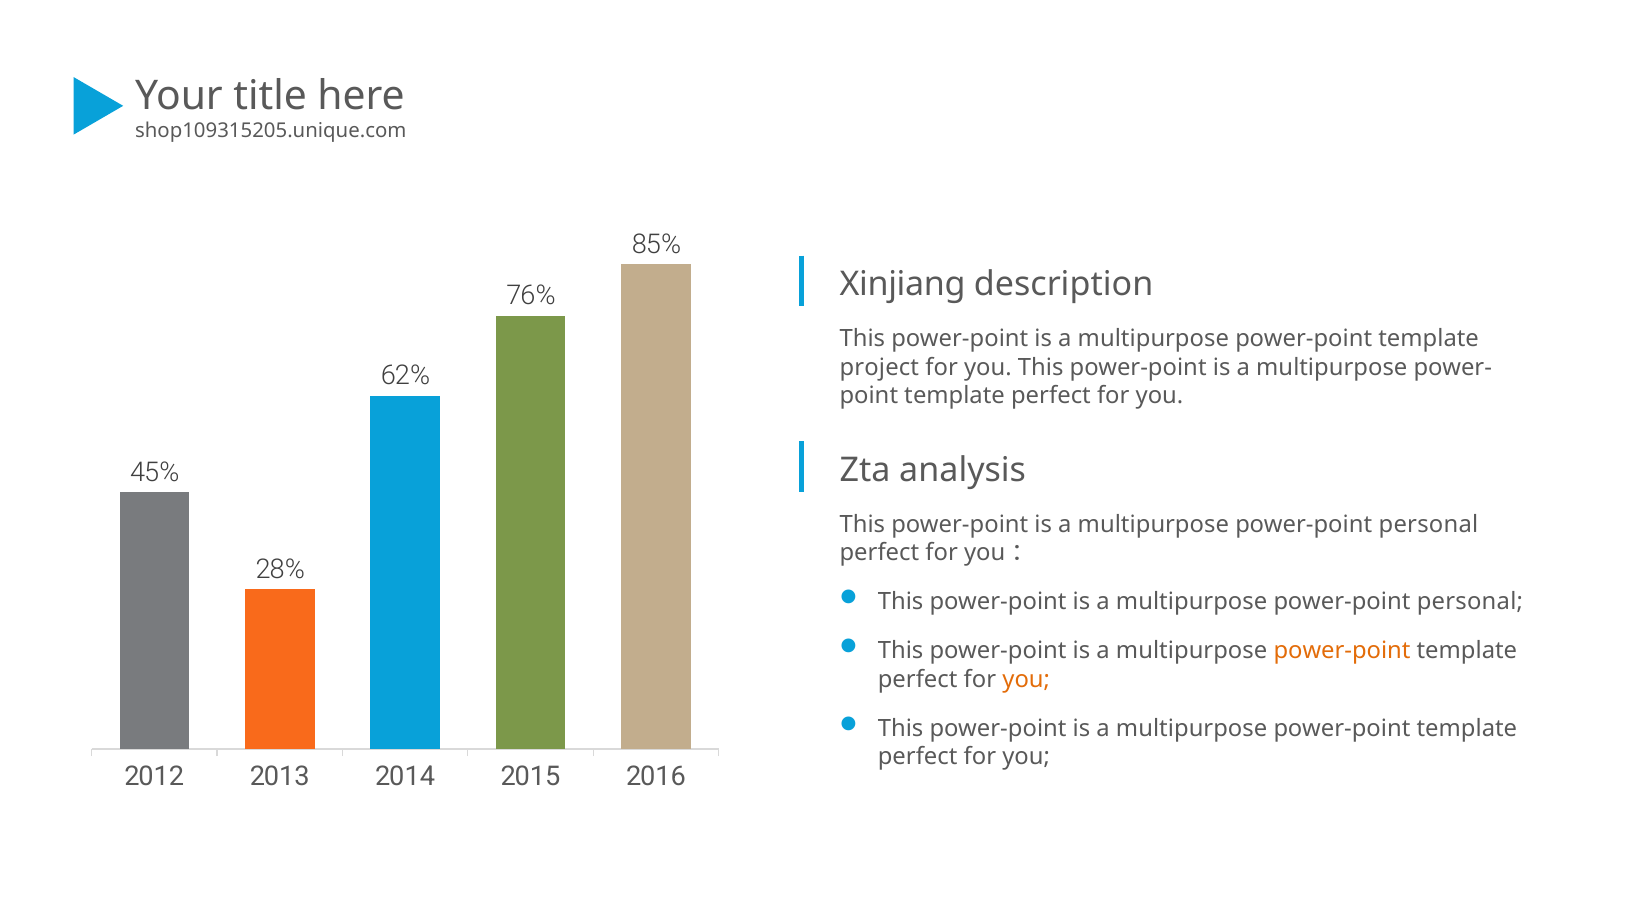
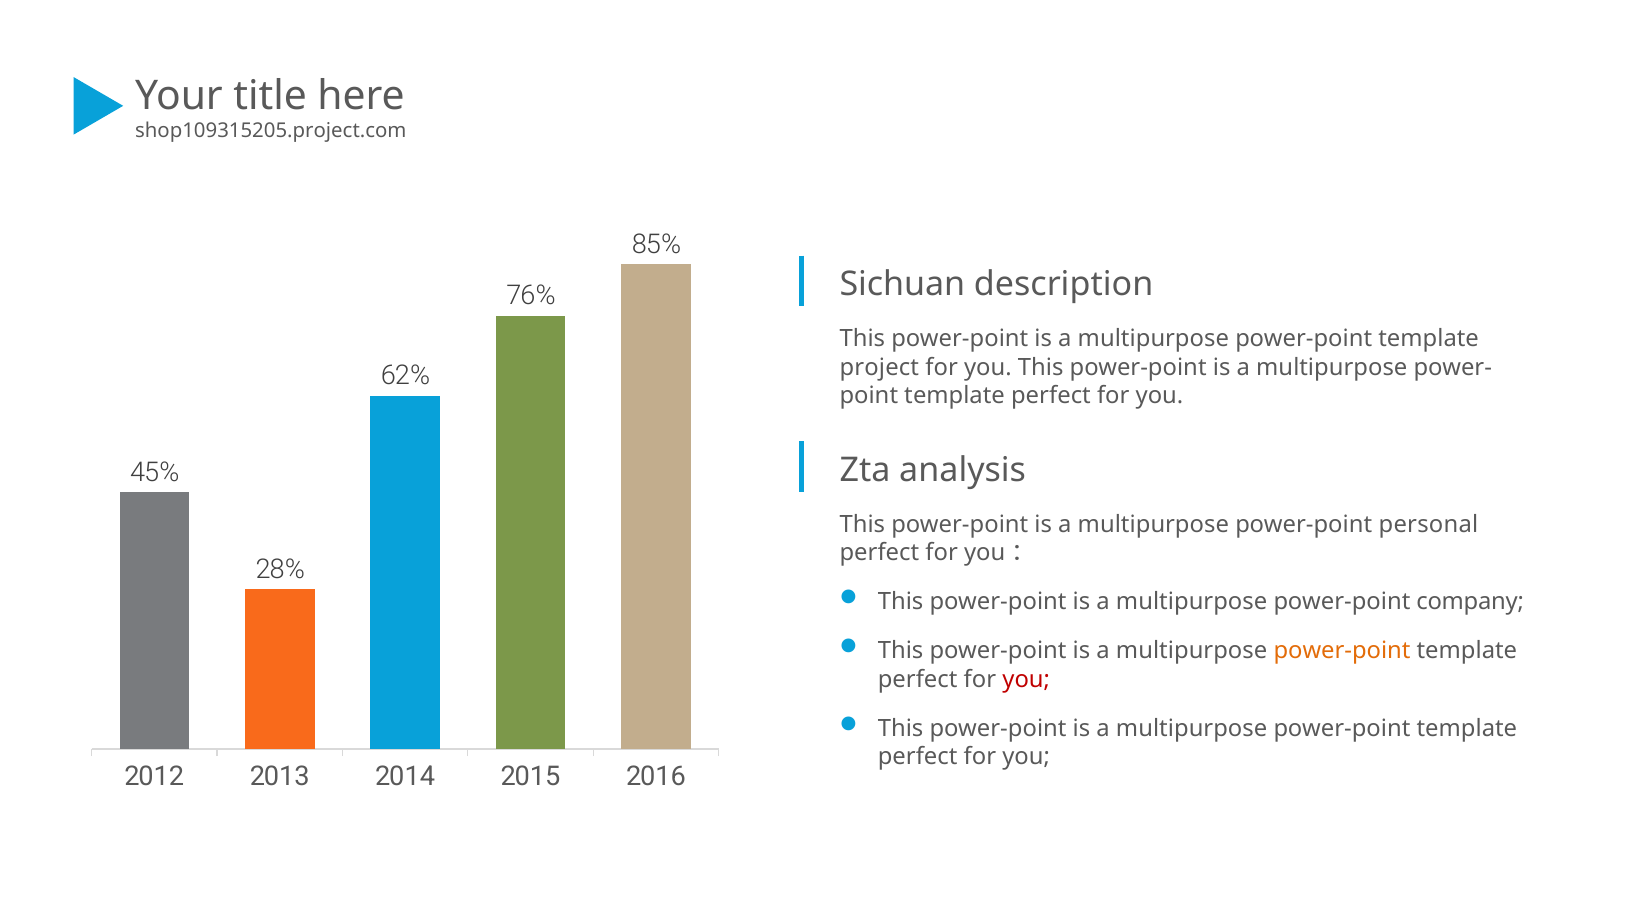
shop109315205.unique.com: shop109315205.unique.com -> shop109315205.project.com
Xinjiang: Xinjiang -> Sichuan
personal at (1470, 602): personal -> company
you at (1026, 679) colour: orange -> red
